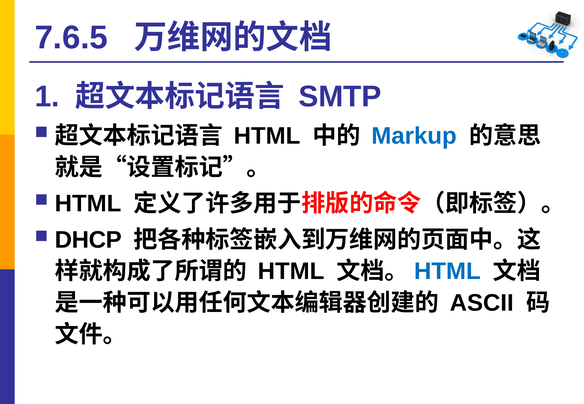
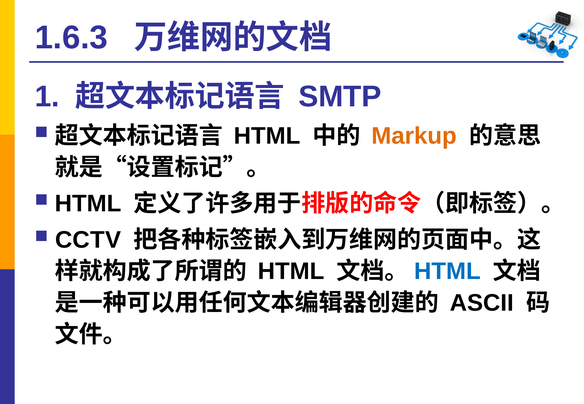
7.6.5: 7.6.5 -> 1.6.3
Markup colour: blue -> orange
DHCP: DHCP -> CCTV
